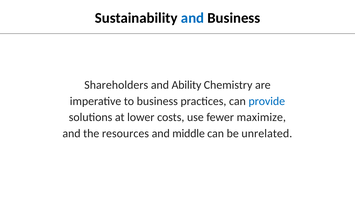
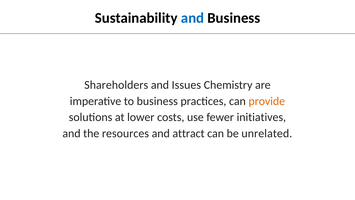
Ability: Ability -> Issues
provide colour: blue -> orange
maximize: maximize -> initiatives
middle: middle -> attract
